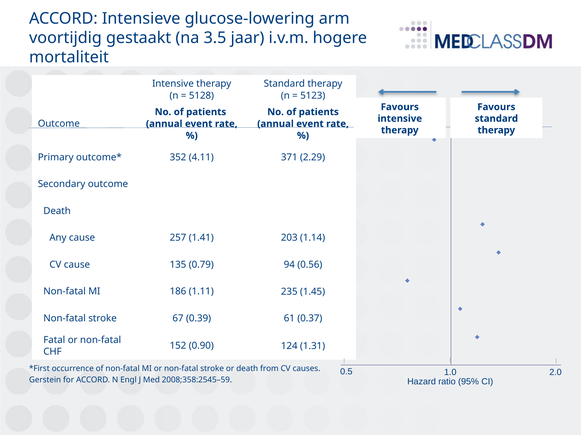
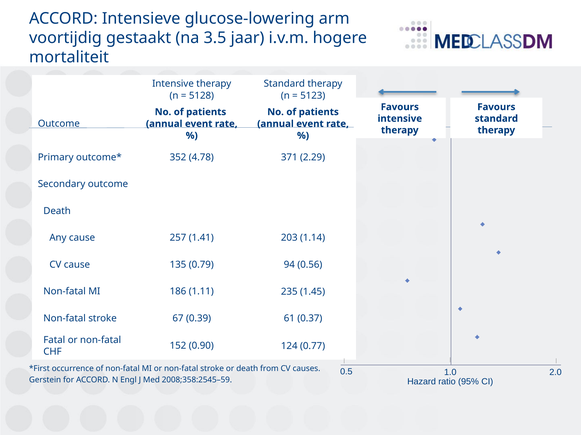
4.11: 4.11 -> 4.78
1.31: 1.31 -> 0.77
